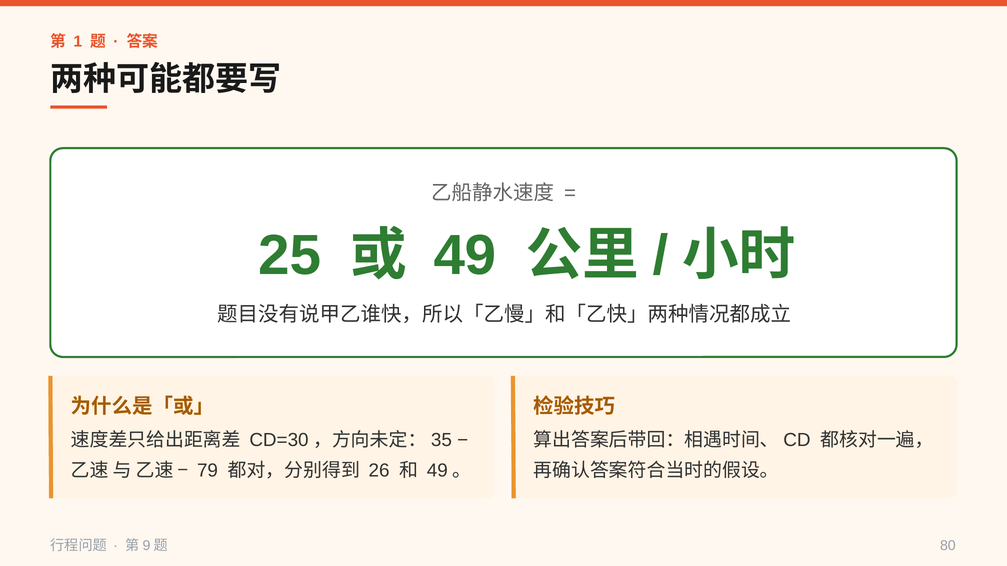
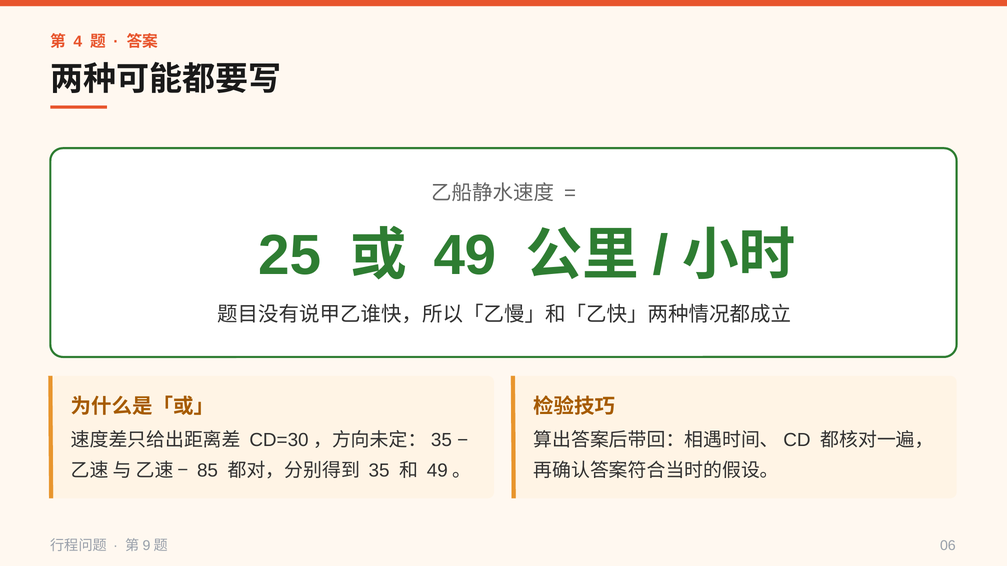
1: 1 -> 4
79: 79 -> 85
26: 26 -> 35
80: 80 -> 06
